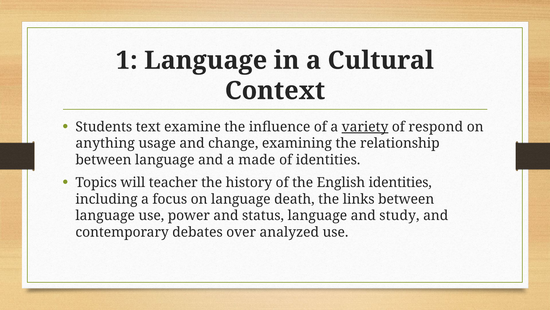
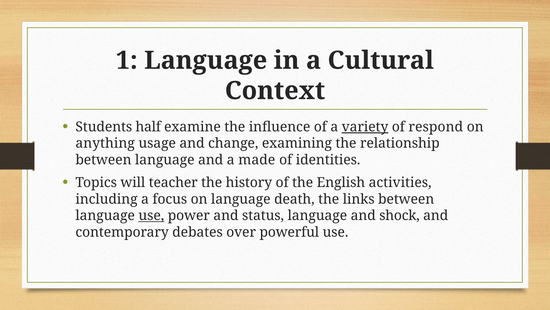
text: text -> half
English identities: identities -> activities
use at (151, 215) underline: none -> present
study: study -> shock
analyzed: analyzed -> powerful
